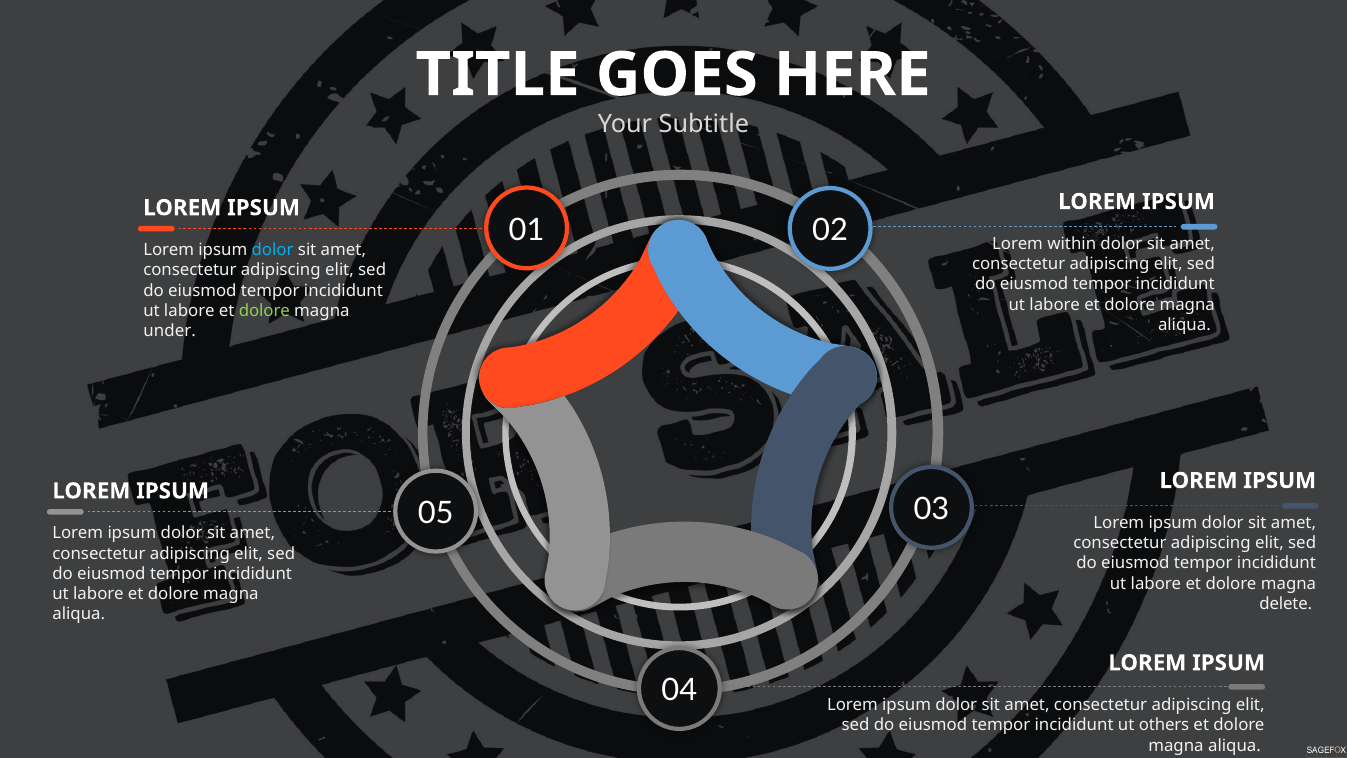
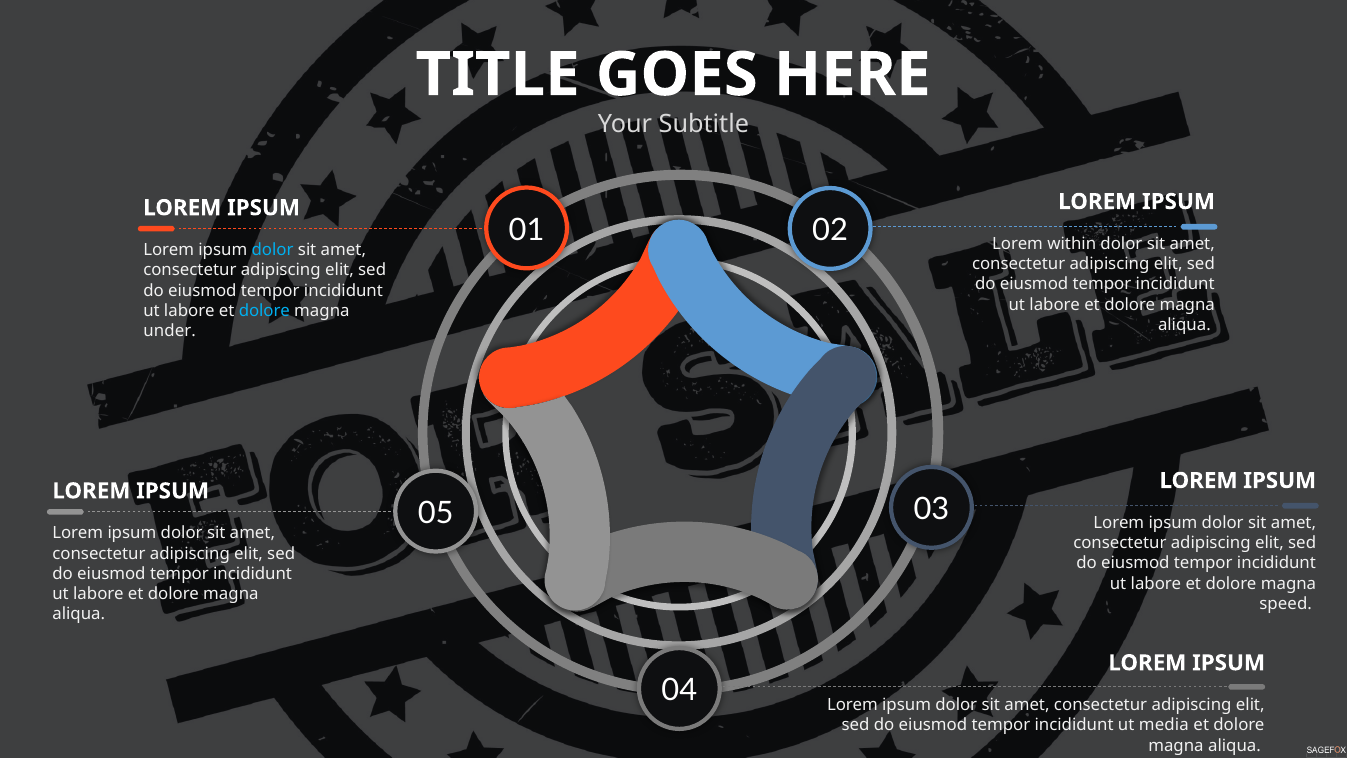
dolore at (264, 311) colour: light green -> light blue
delete: delete -> speed
others: others -> media
